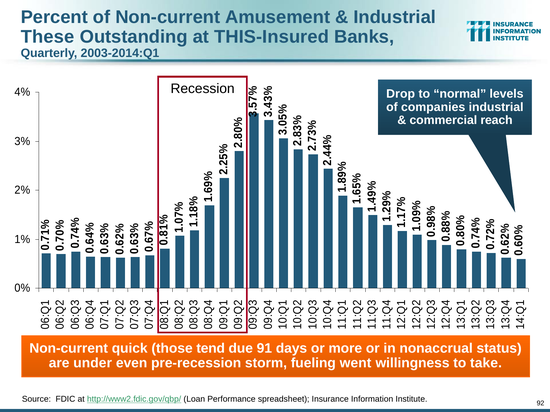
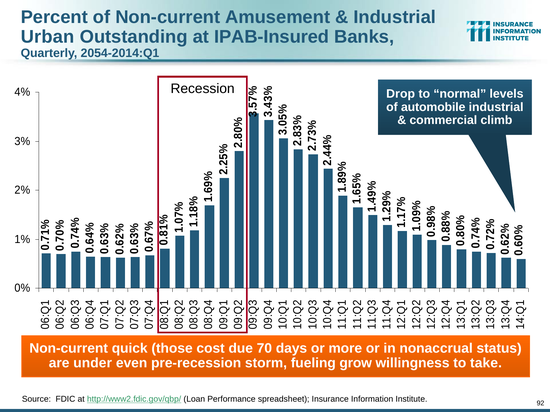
These: These -> Urban
THIS-Insured: THIS-Insured -> IPAB-Insured
2003-2014:Q1: 2003-2014:Q1 -> 2054-2014:Q1
companies: companies -> automobile
reach: reach -> climb
tend: tend -> cost
91: 91 -> 70
went: went -> grow
